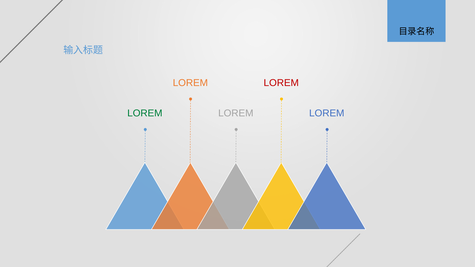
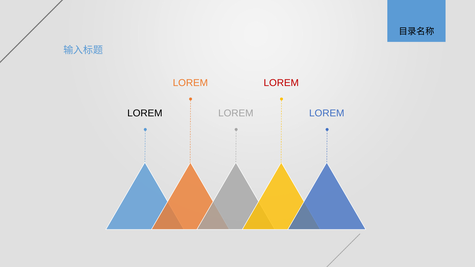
LOREM at (145, 113) colour: green -> black
